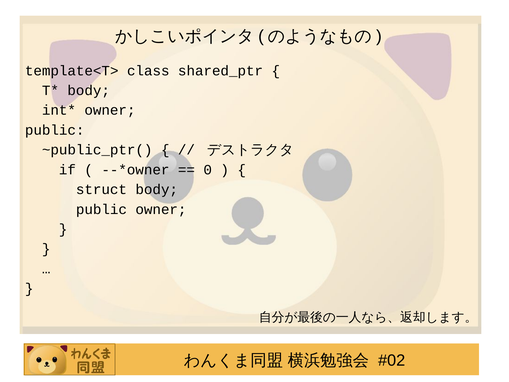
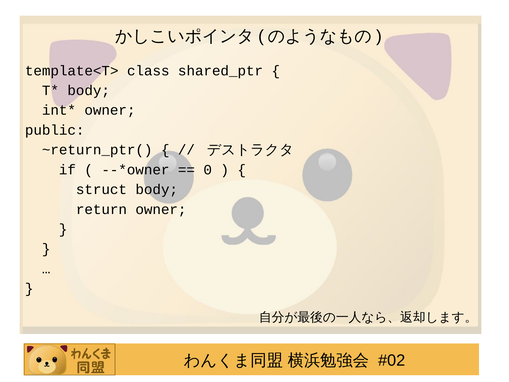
~public_ptr(: ~public_ptr( -> ~return_ptr(
public at (101, 209): public -> return
